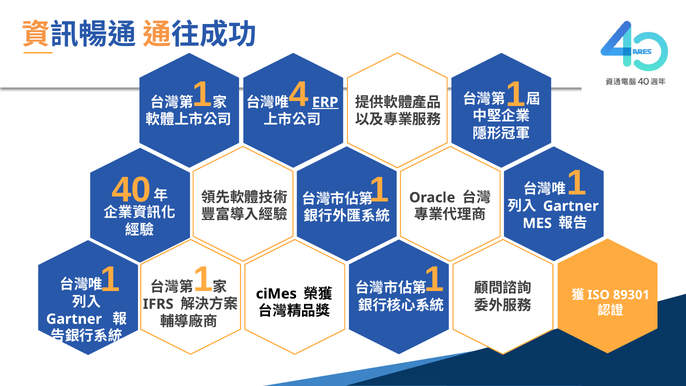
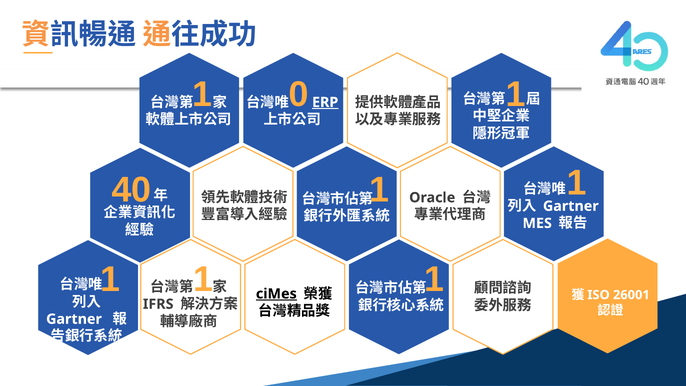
4: 4 -> 0
89301: 89301 -> 26001
ciMes underline: none -> present
